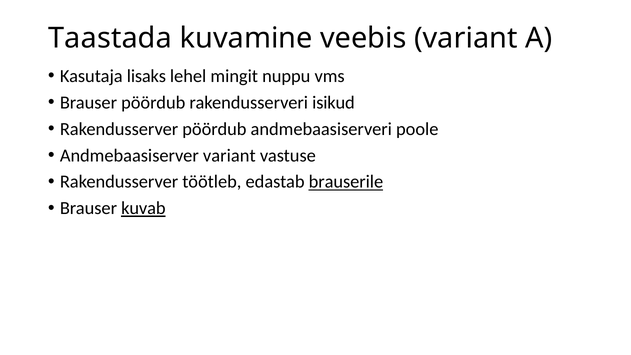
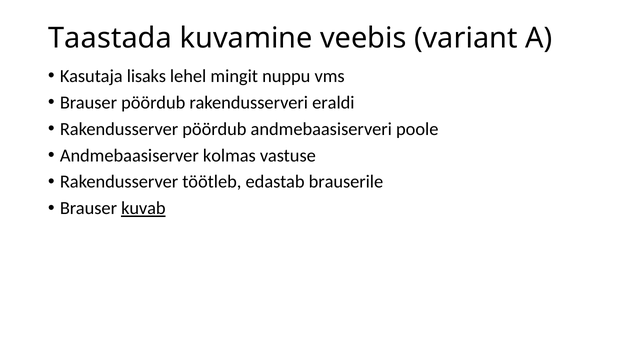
isikud: isikud -> eraldi
Andmebaasiserver variant: variant -> kolmas
brauserile underline: present -> none
